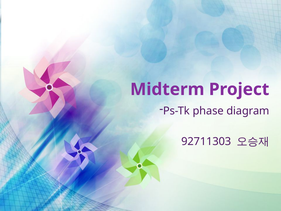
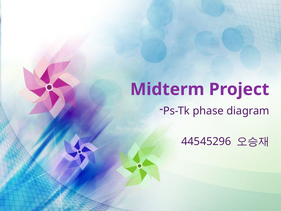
92711303: 92711303 -> 44545296
